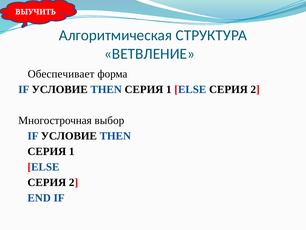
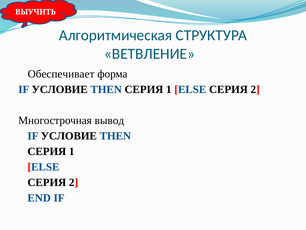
выбор: выбор -> вывод
